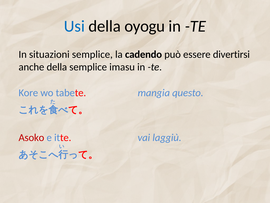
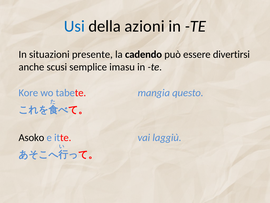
oyogu: oyogu -> azioni
situazioni semplice: semplice -> presente
anche della: della -> scusi
Asoko colour: red -> black
